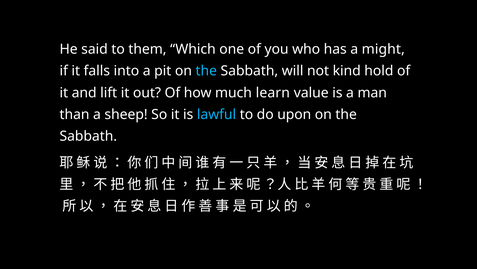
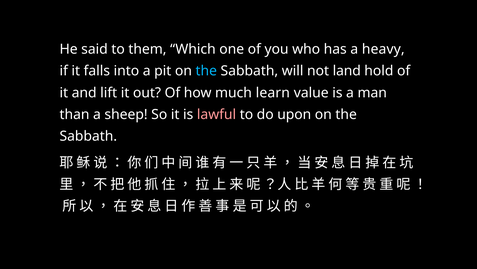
might: might -> heavy
kind: kind -> land
lawful colour: light blue -> pink
